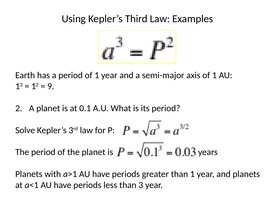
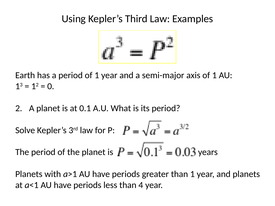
9: 9 -> 0
3: 3 -> 4
